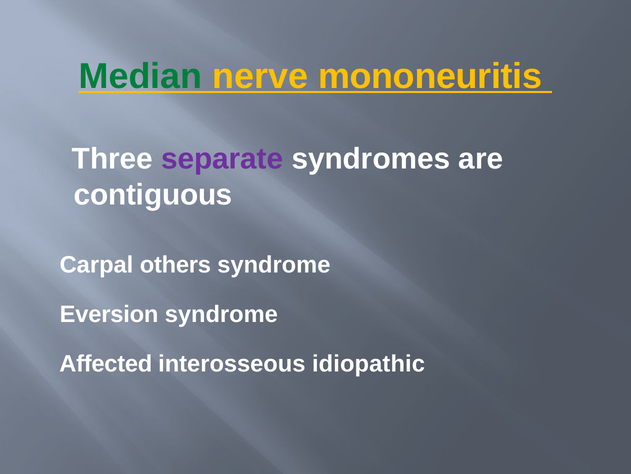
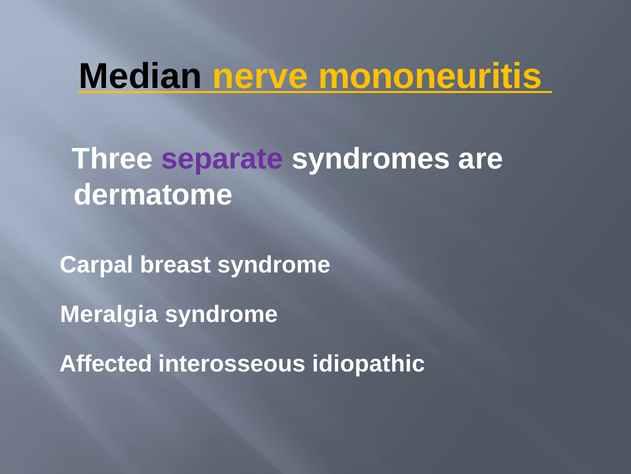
Median colour: green -> black
contiguous: contiguous -> dermatome
others: others -> breast
Eversion: Eversion -> Meralgia
